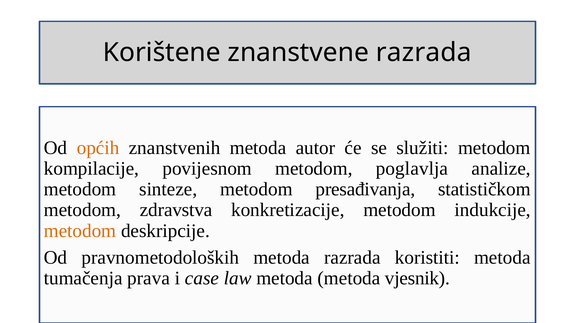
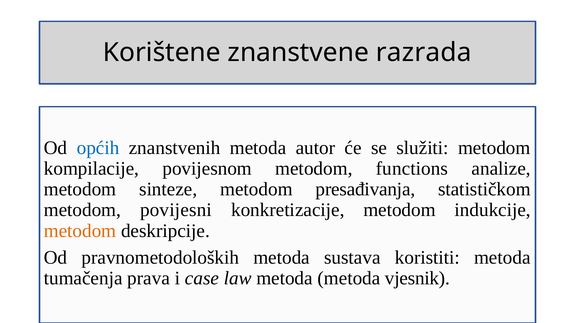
općih colour: orange -> blue
poglavlja: poglavlja -> functions
zdravstva: zdravstva -> povijesni
metoda razrada: razrada -> sustava
